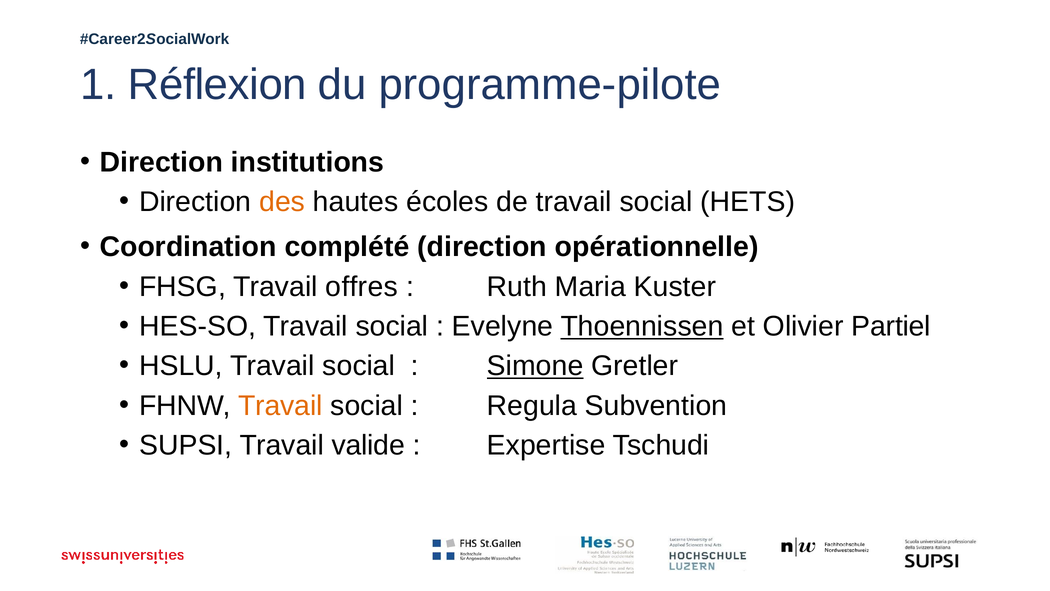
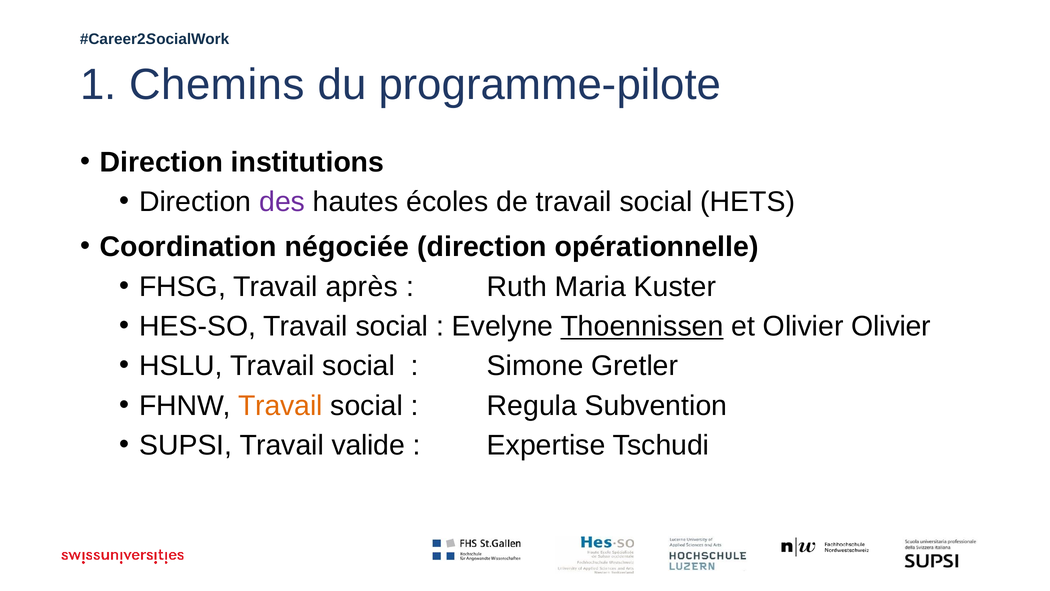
Réflexion: Réflexion -> Chemins
des colour: orange -> purple
complété: complété -> négociée
offres: offres -> après
Olivier Partiel: Partiel -> Olivier
Simone underline: present -> none
